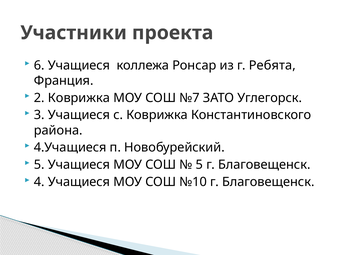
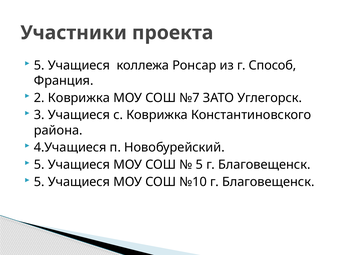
6 at (39, 65): 6 -> 5
Ребята: Ребята -> Способ
4 at (39, 182): 4 -> 5
